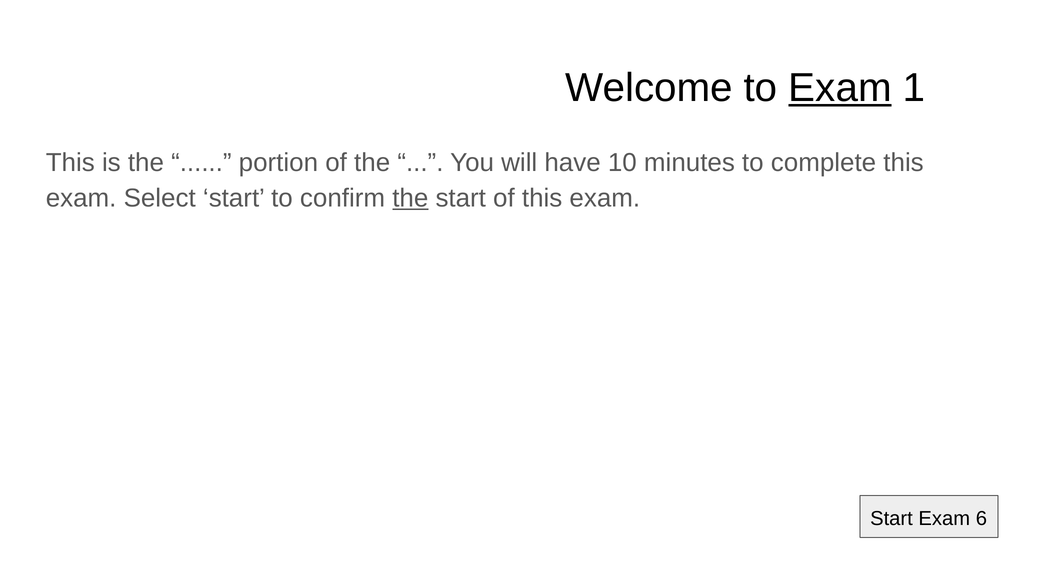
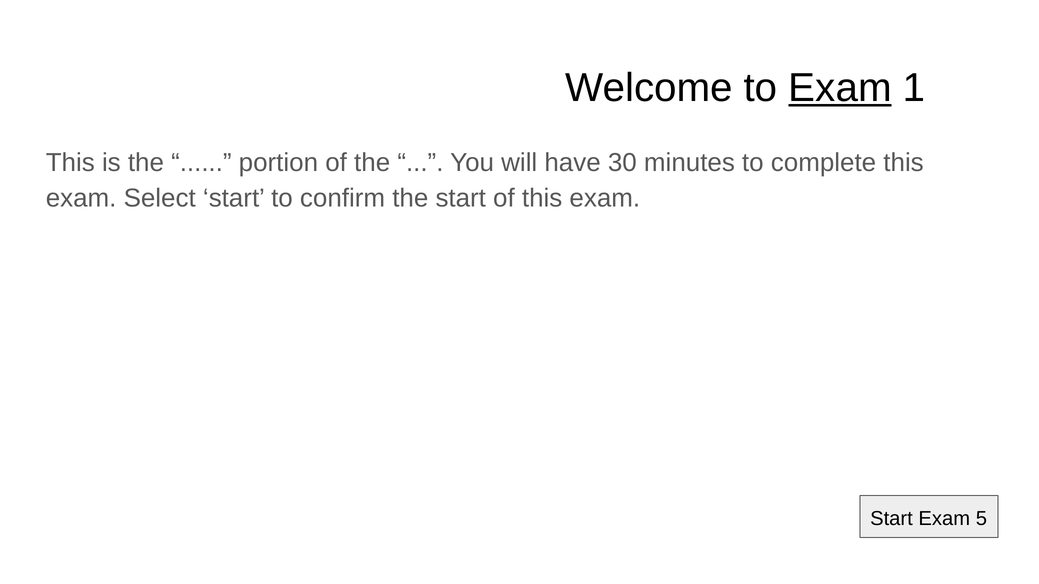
10: 10 -> 30
the at (410, 198) underline: present -> none
6: 6 -> 5
